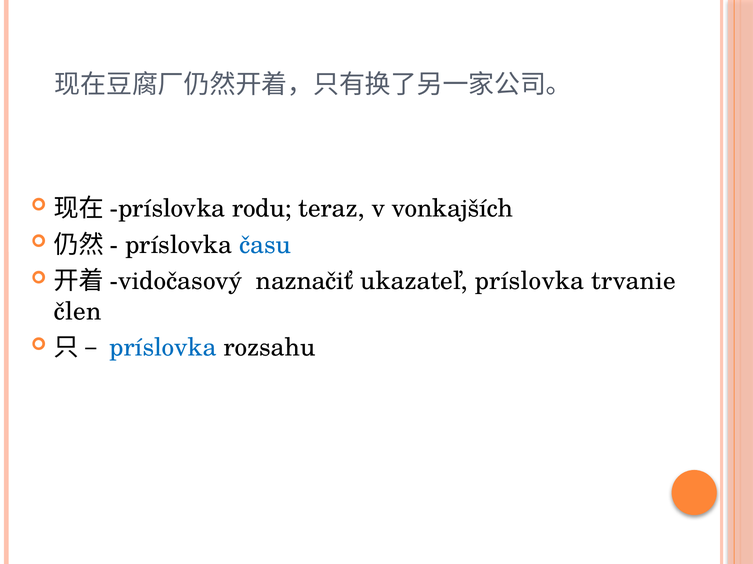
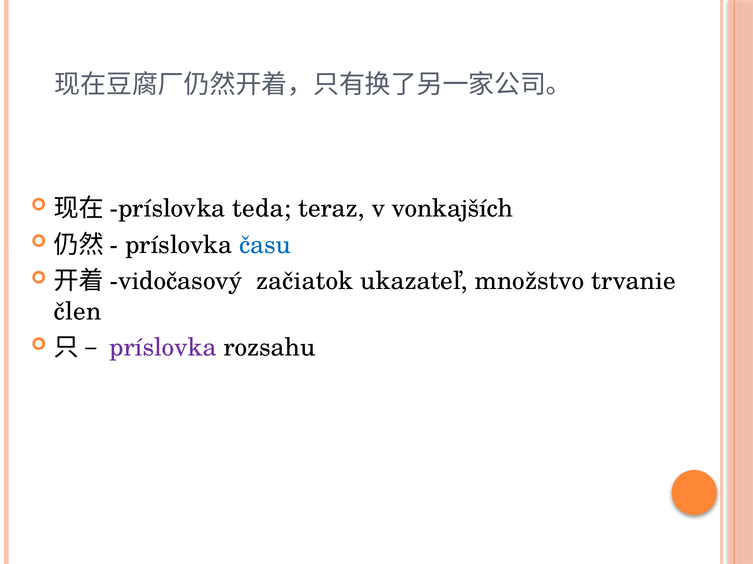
rodu: rodu -> teda
naznačiť: naznačiť -> začiatok
ukazateľ príslovka: príslovka -> množstvo
príslovka at (163, 348) colour: blue -> purple
